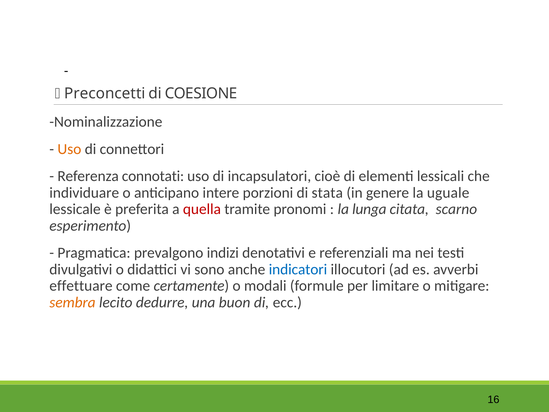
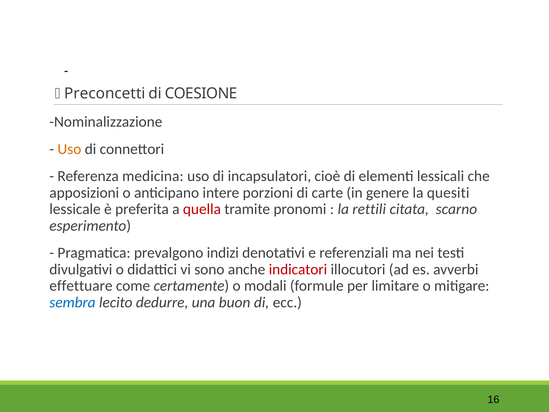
connotati: connotati -> medicina
individuare: individuare -> apposizioni
stata: stata -> carte
uguale: uguale -> quesiti
lunga: lunga -> rettili
indicatori colour: blue -> red
sembra colour: orange -> blue
